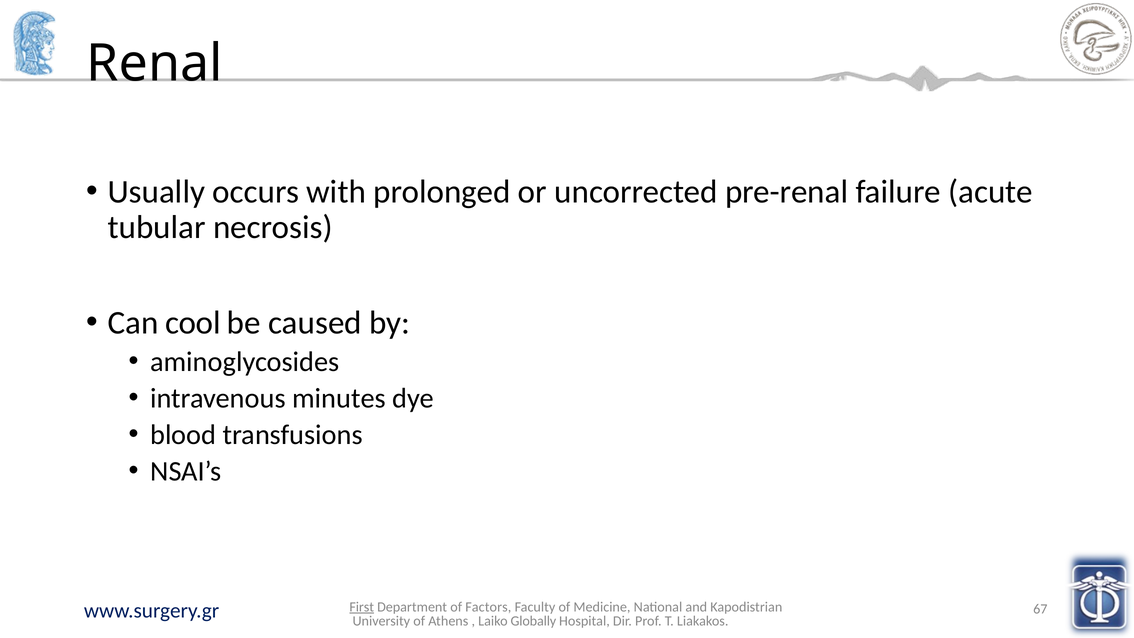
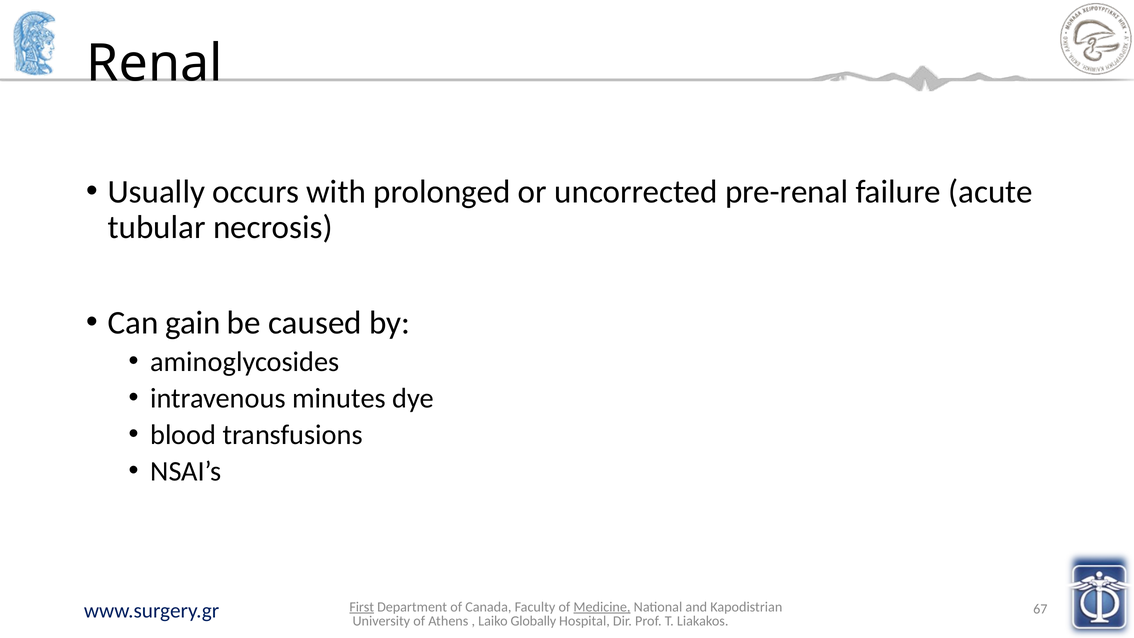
cool: cool -> gain
Factors: Factors -> Canada
Medicine underline: none -> present
